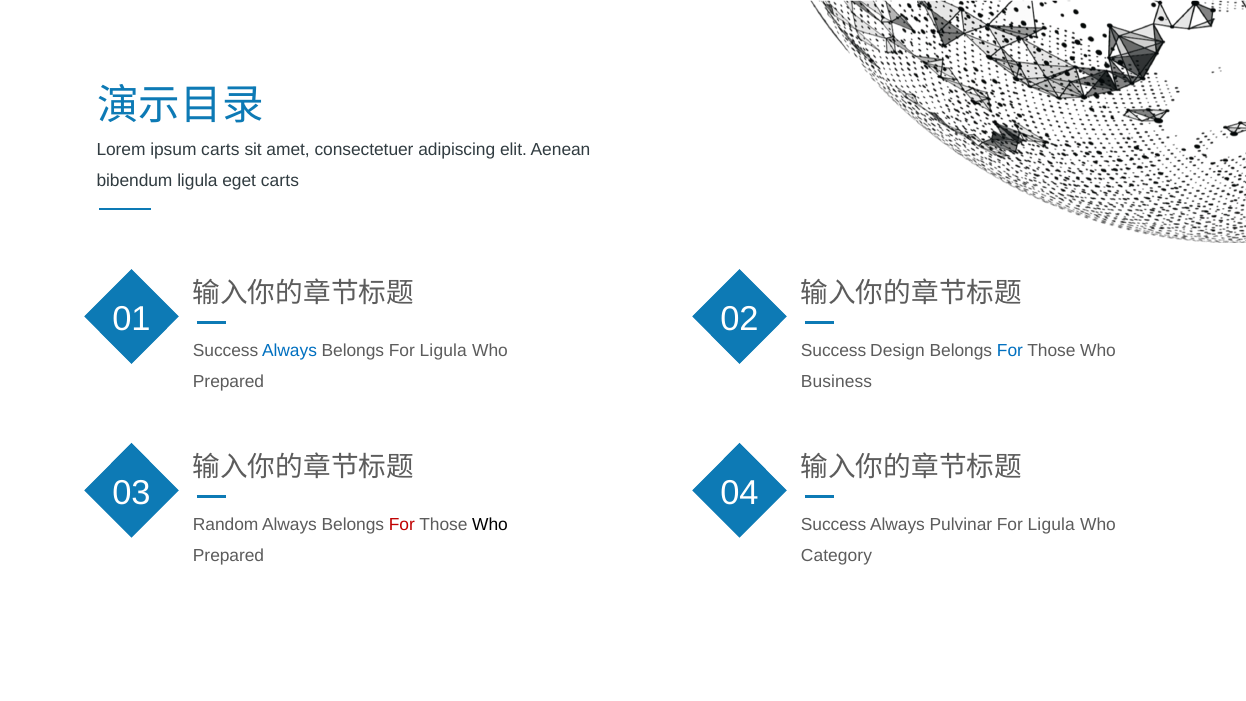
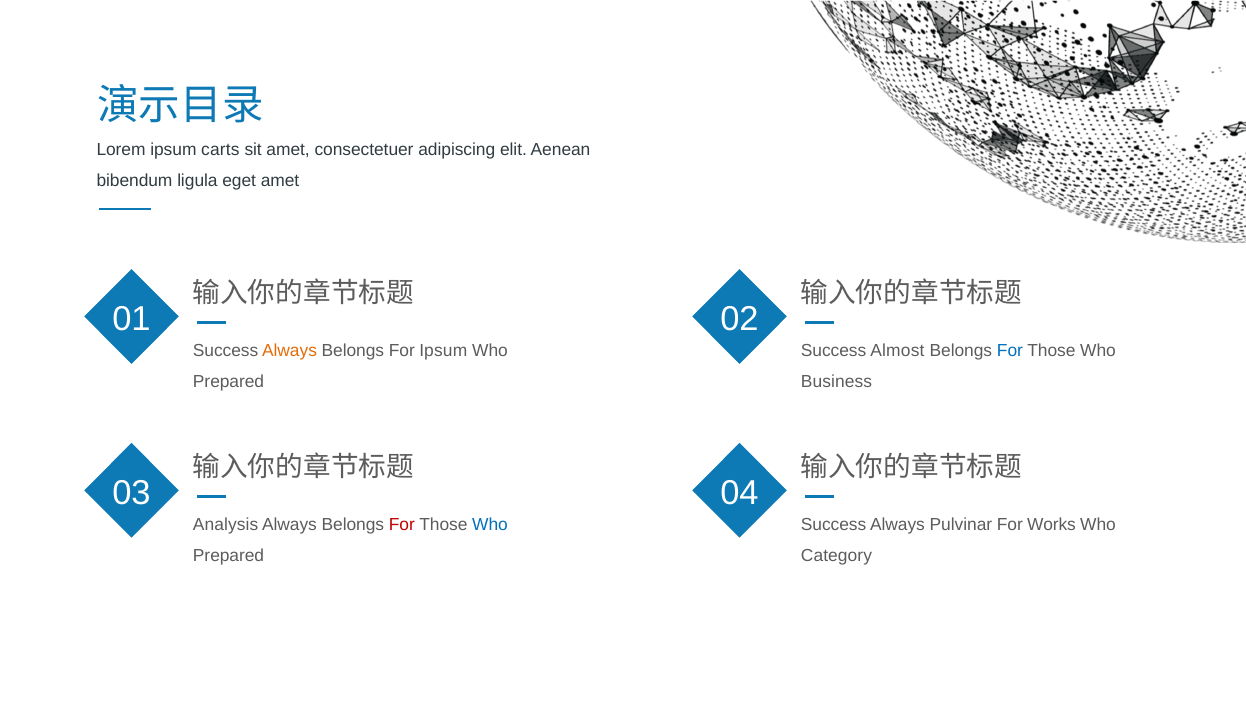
eget carts: carts -> amet
Always at (290, 351) colour: blue -> orange
Belongs For Ligula: Ligula -> Ipsum
Design: Design -> Almost
Random: Random -> Analysis
Who at (490, 525) colour: black -> blue
Ligula at (1051, 525): Ligula -> Works
